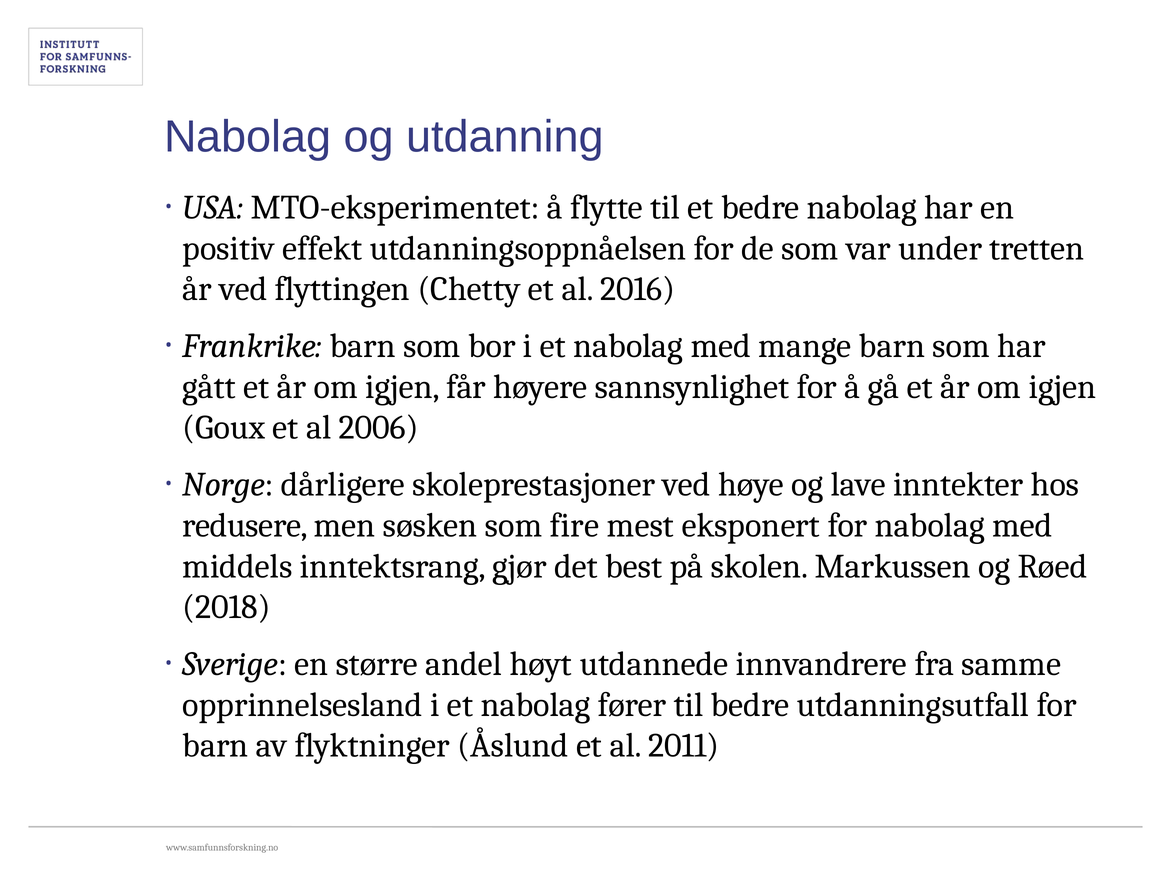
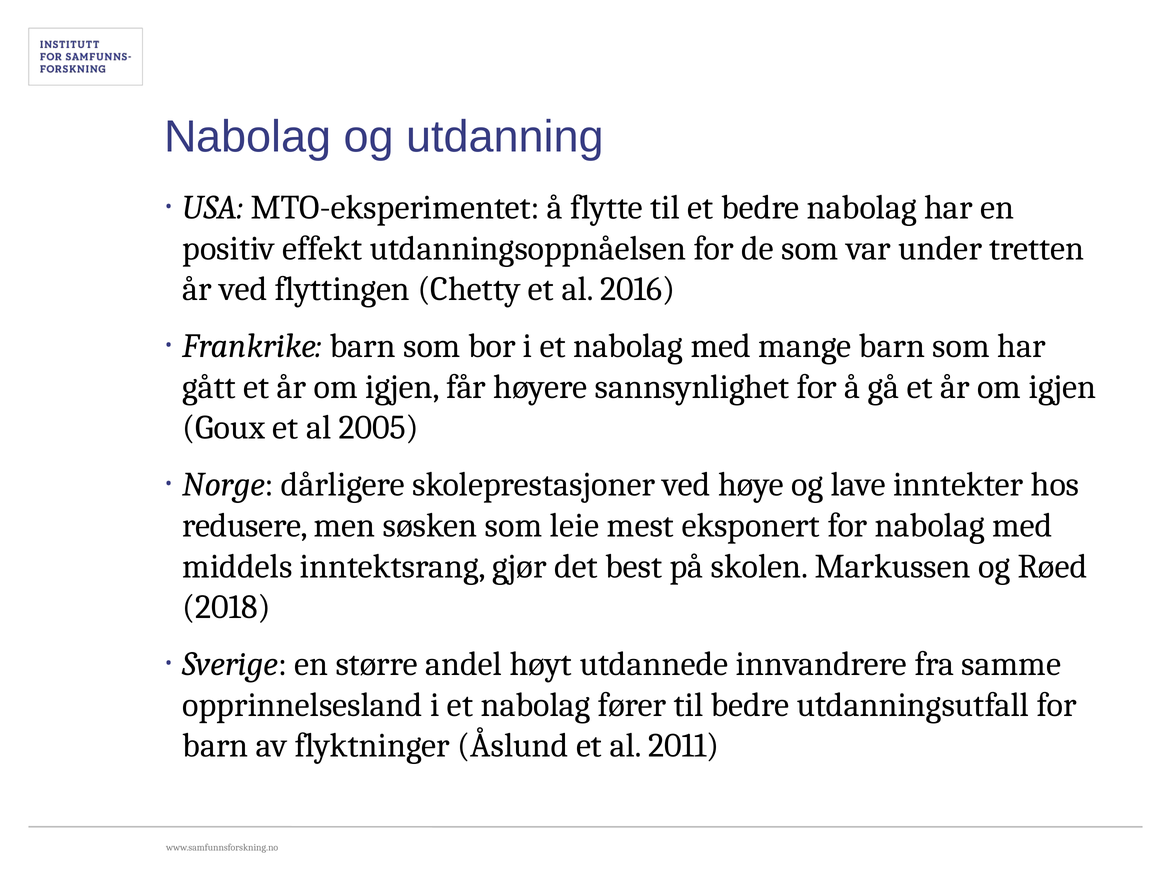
2006: 2006 -> 2005
fire: fire -> leie
